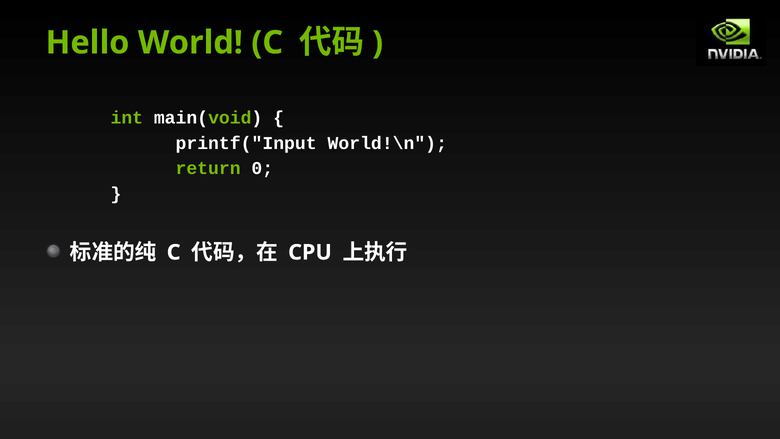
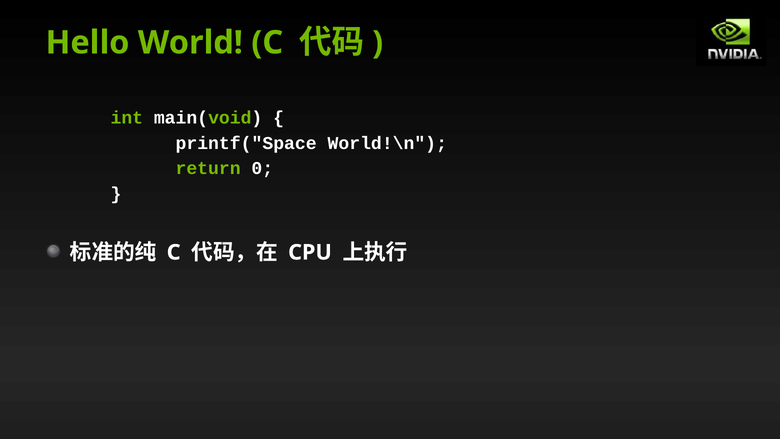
printf("Input: printf("Input -> printf("Space
